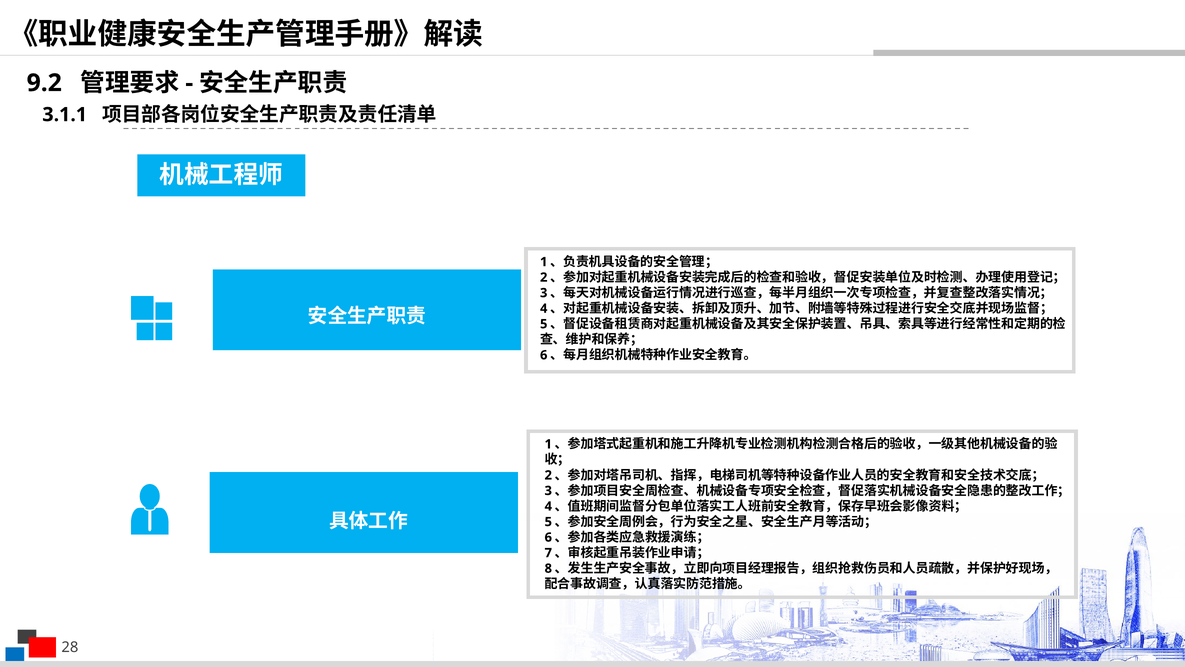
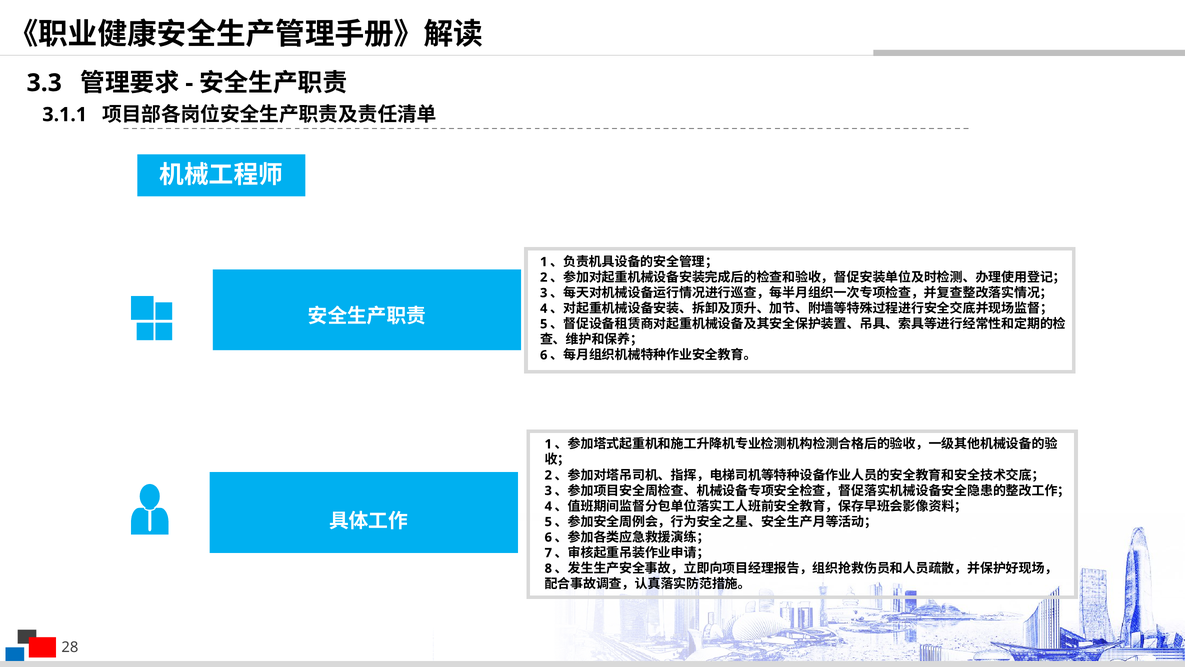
9.2: 9.2 -> 3.3
